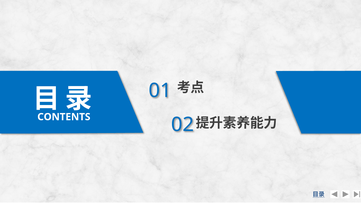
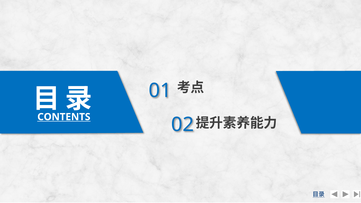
CONTENTS underline: none -> present
